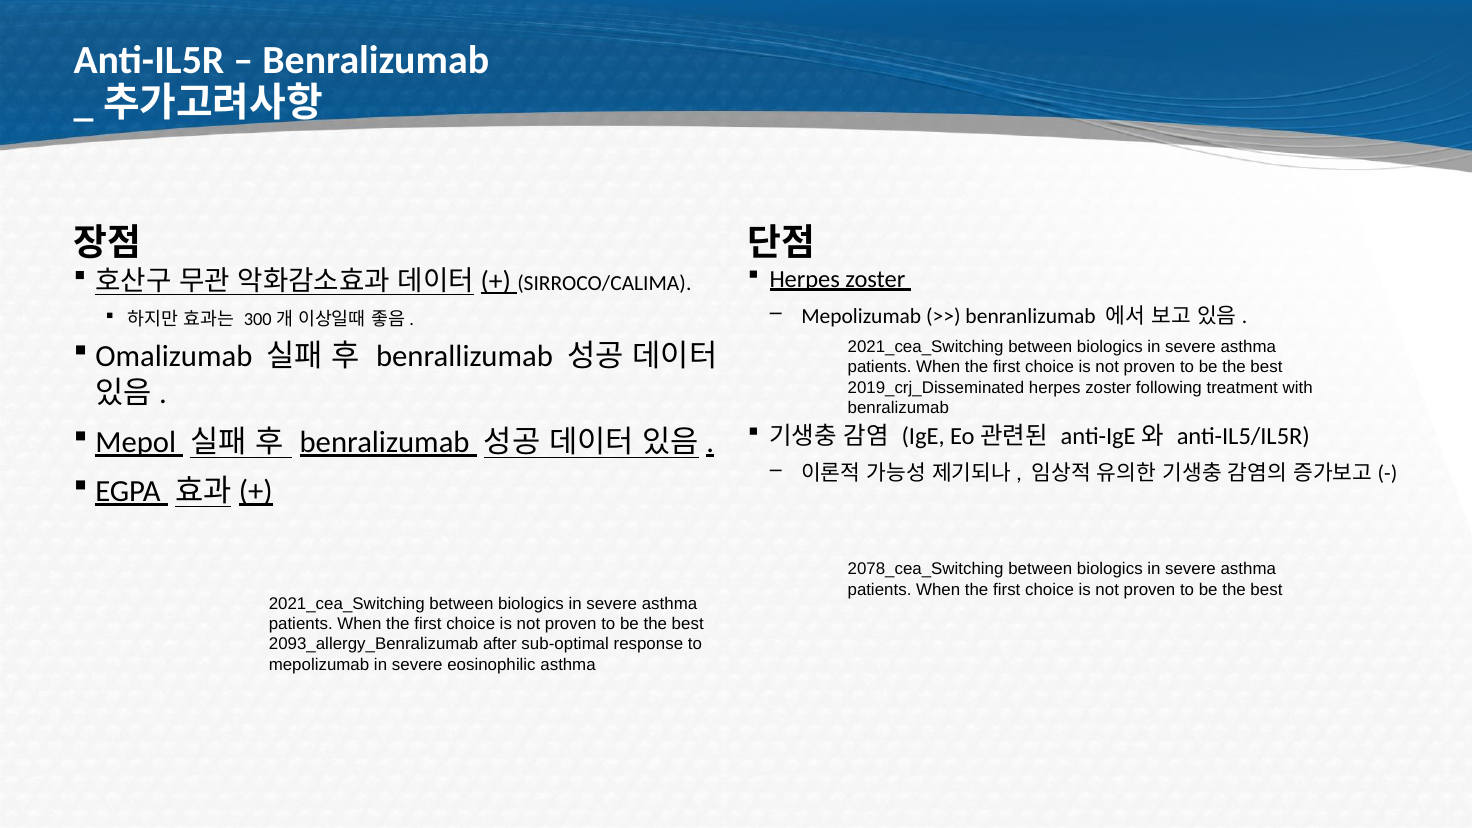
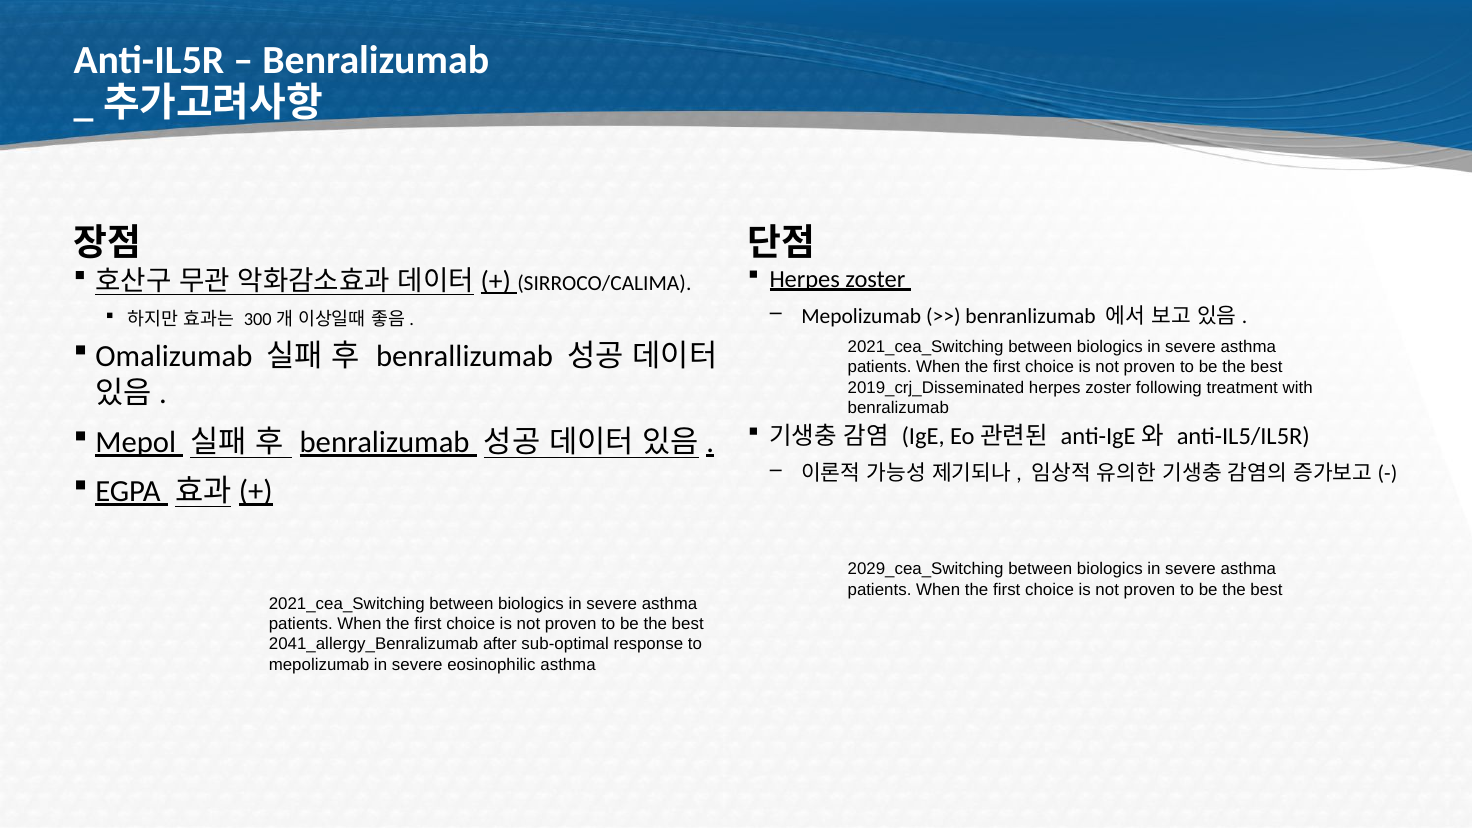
2078_cea_Switching: 2078_cea_Switching -> 2029_cea_Switching
2093_allergy_Benralizumab: 2093_allergy_Benralizumab -> 2041_allergy_Benralizumab
